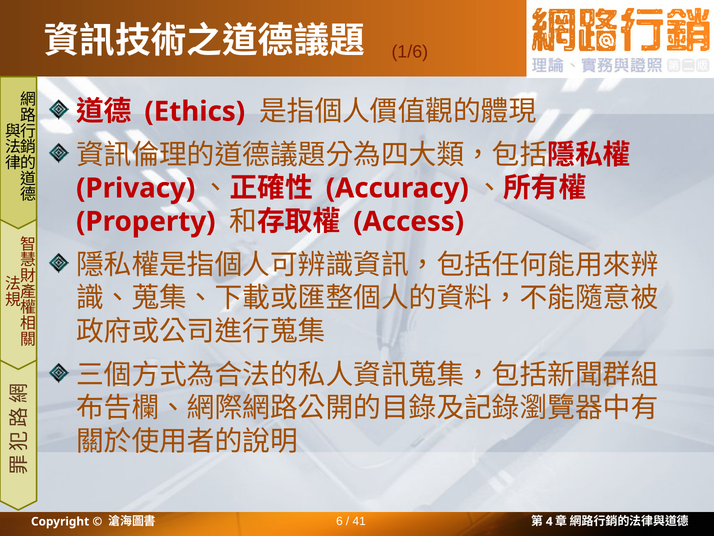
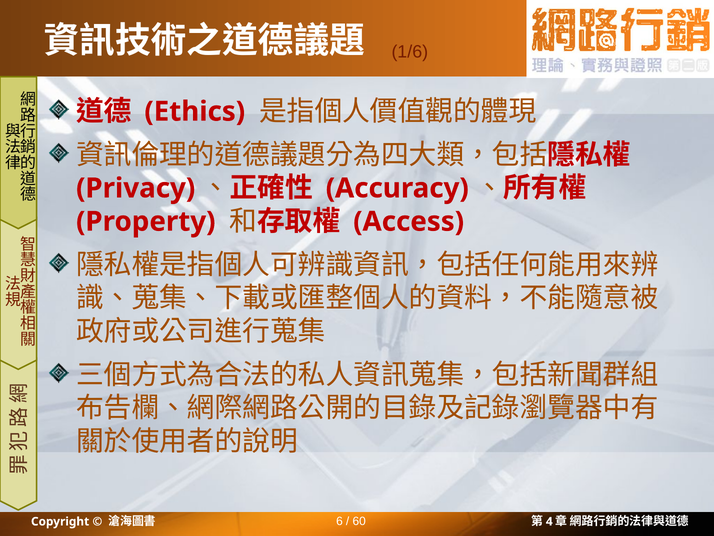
41: 41 -> 60
